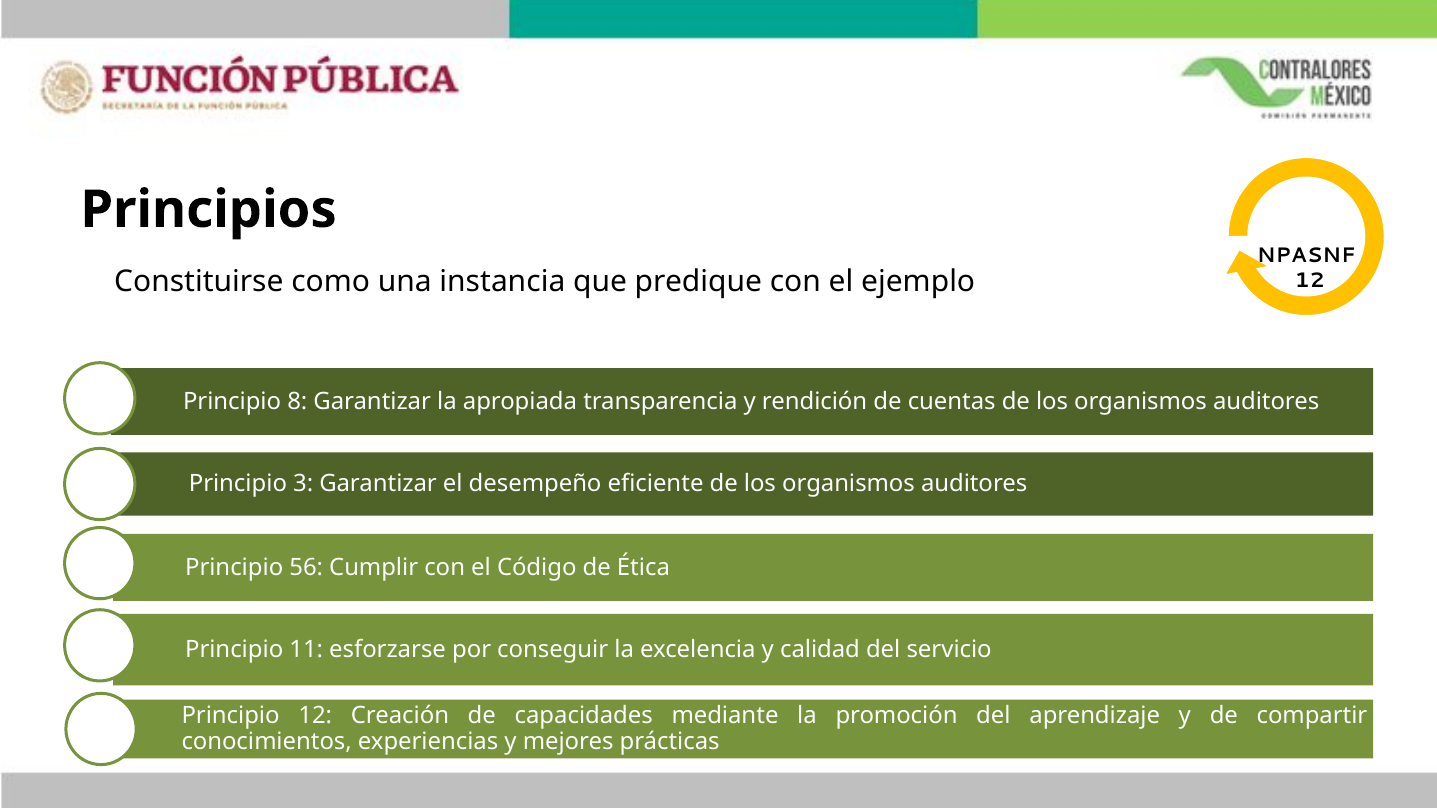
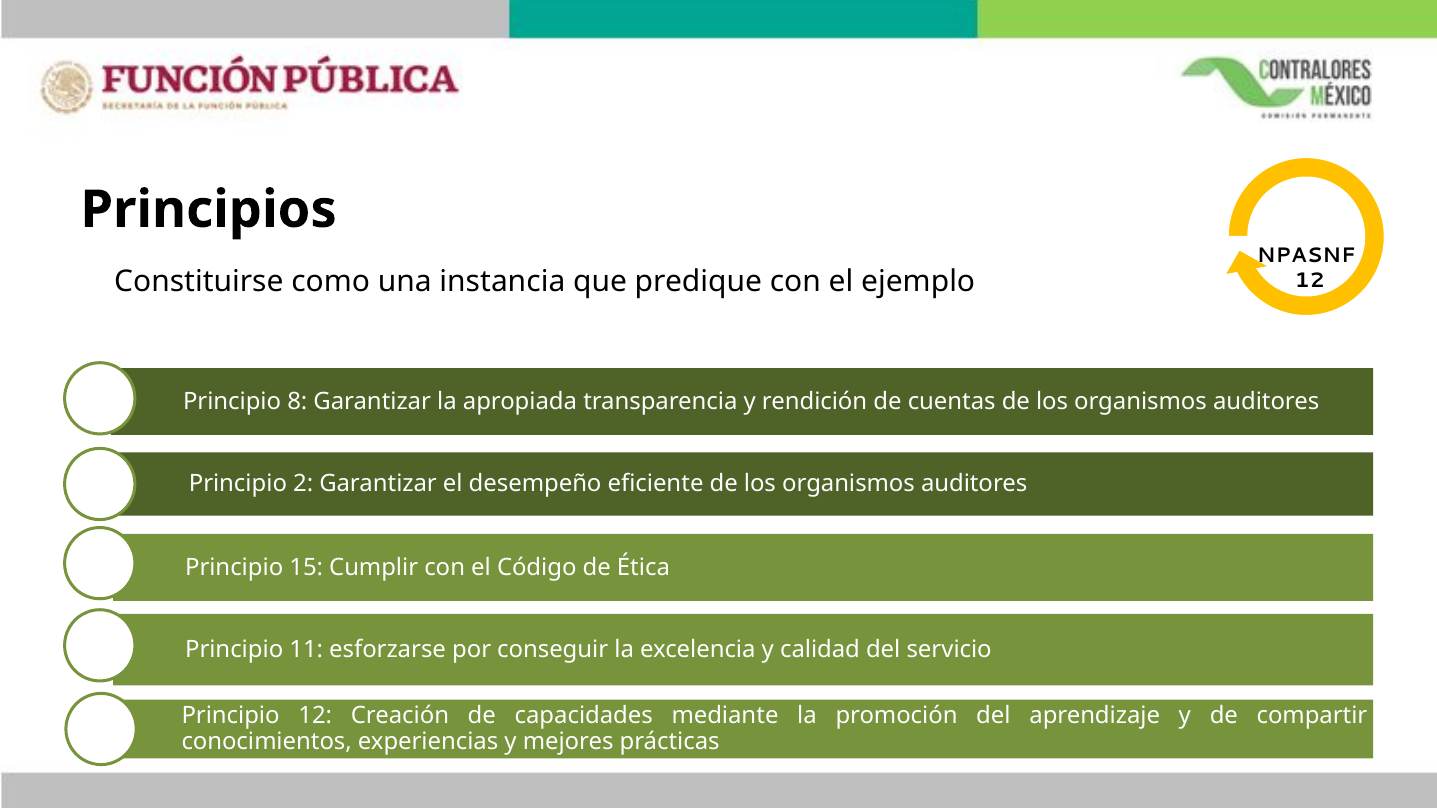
3: 3 -> 2
56: 56 -> 15
